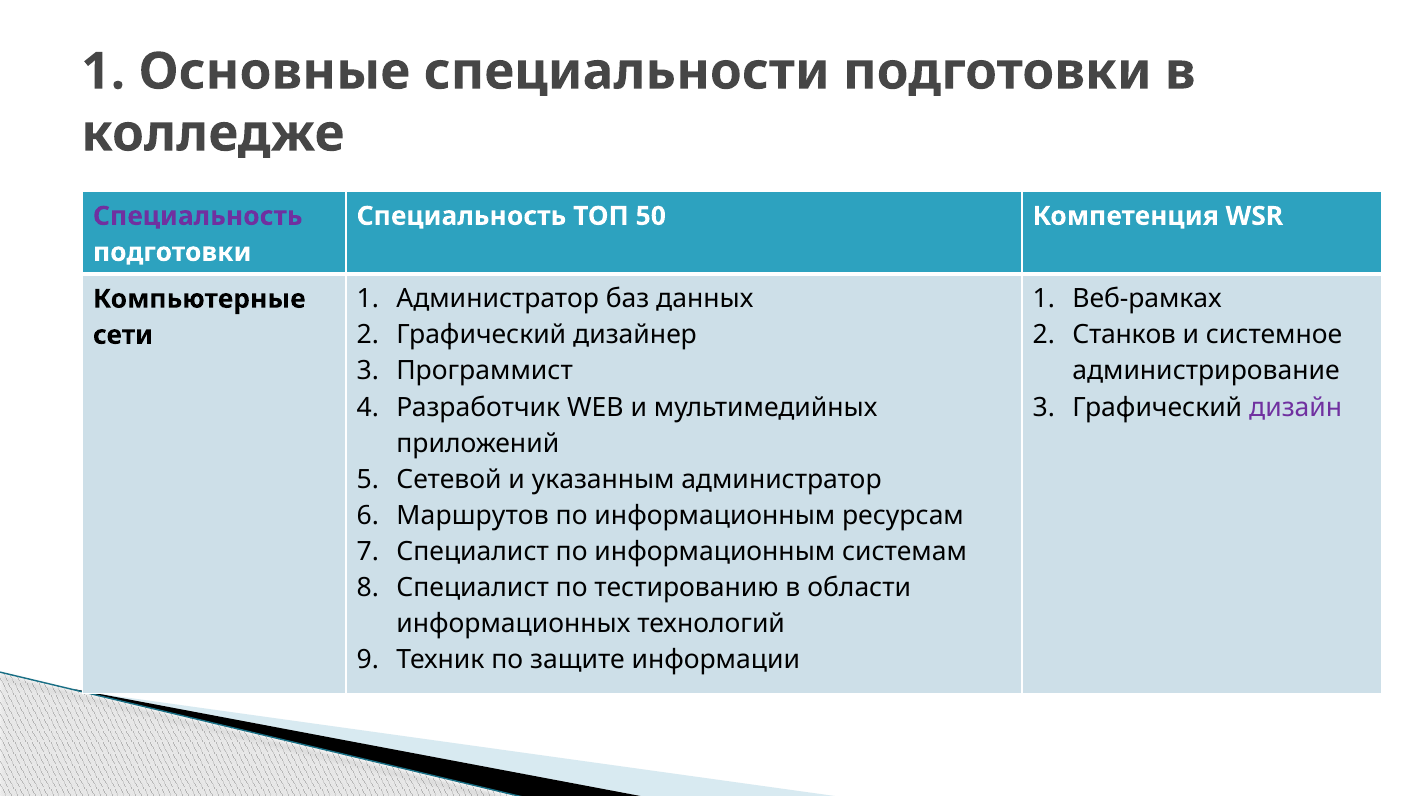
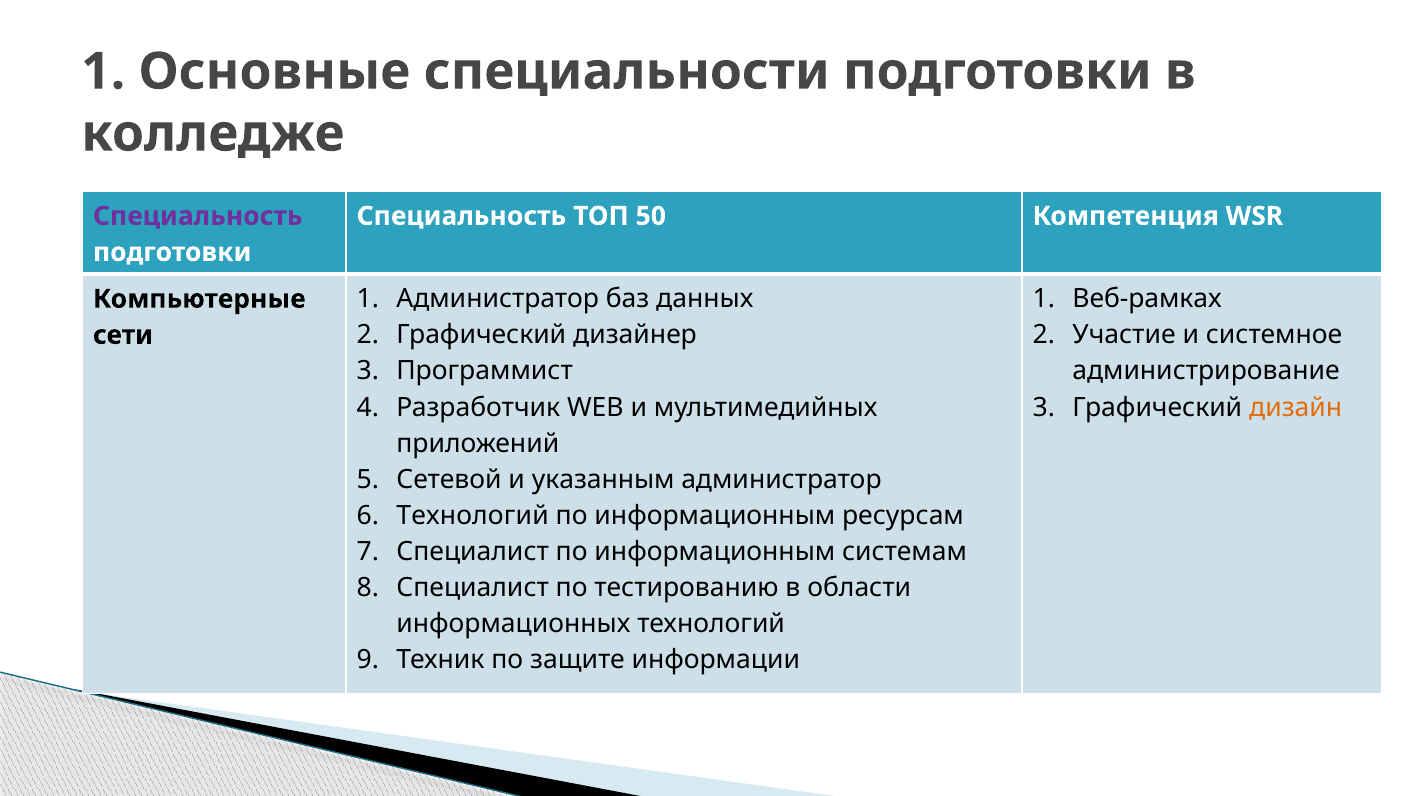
Станков: Станков -> Участие
дизайн colour: purple -> orange
Маршрутов at (473, 516): Маршрутов -> Технологий
